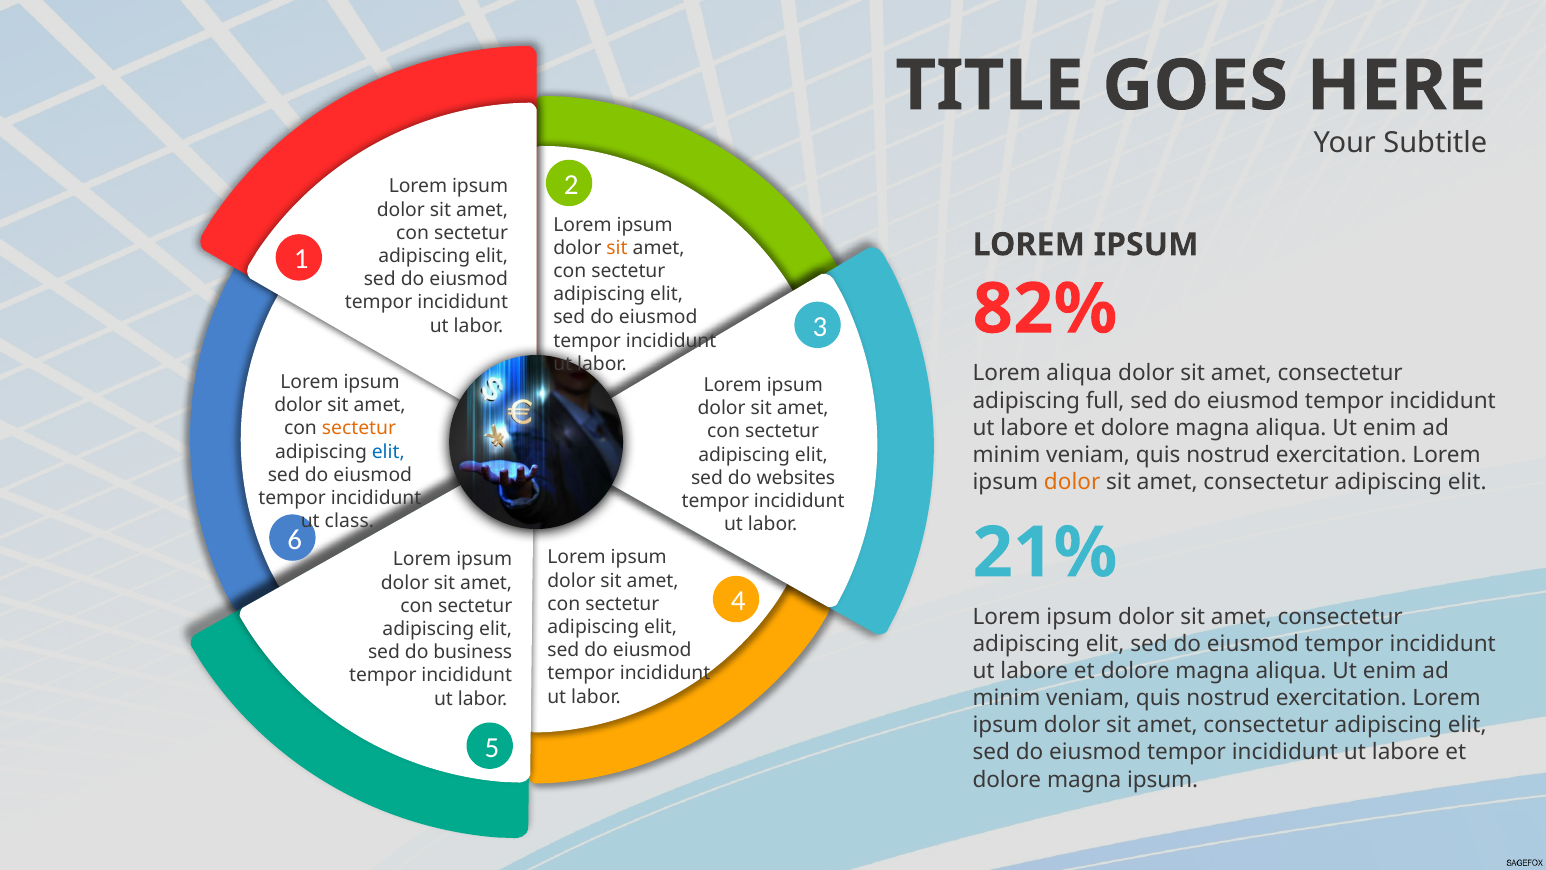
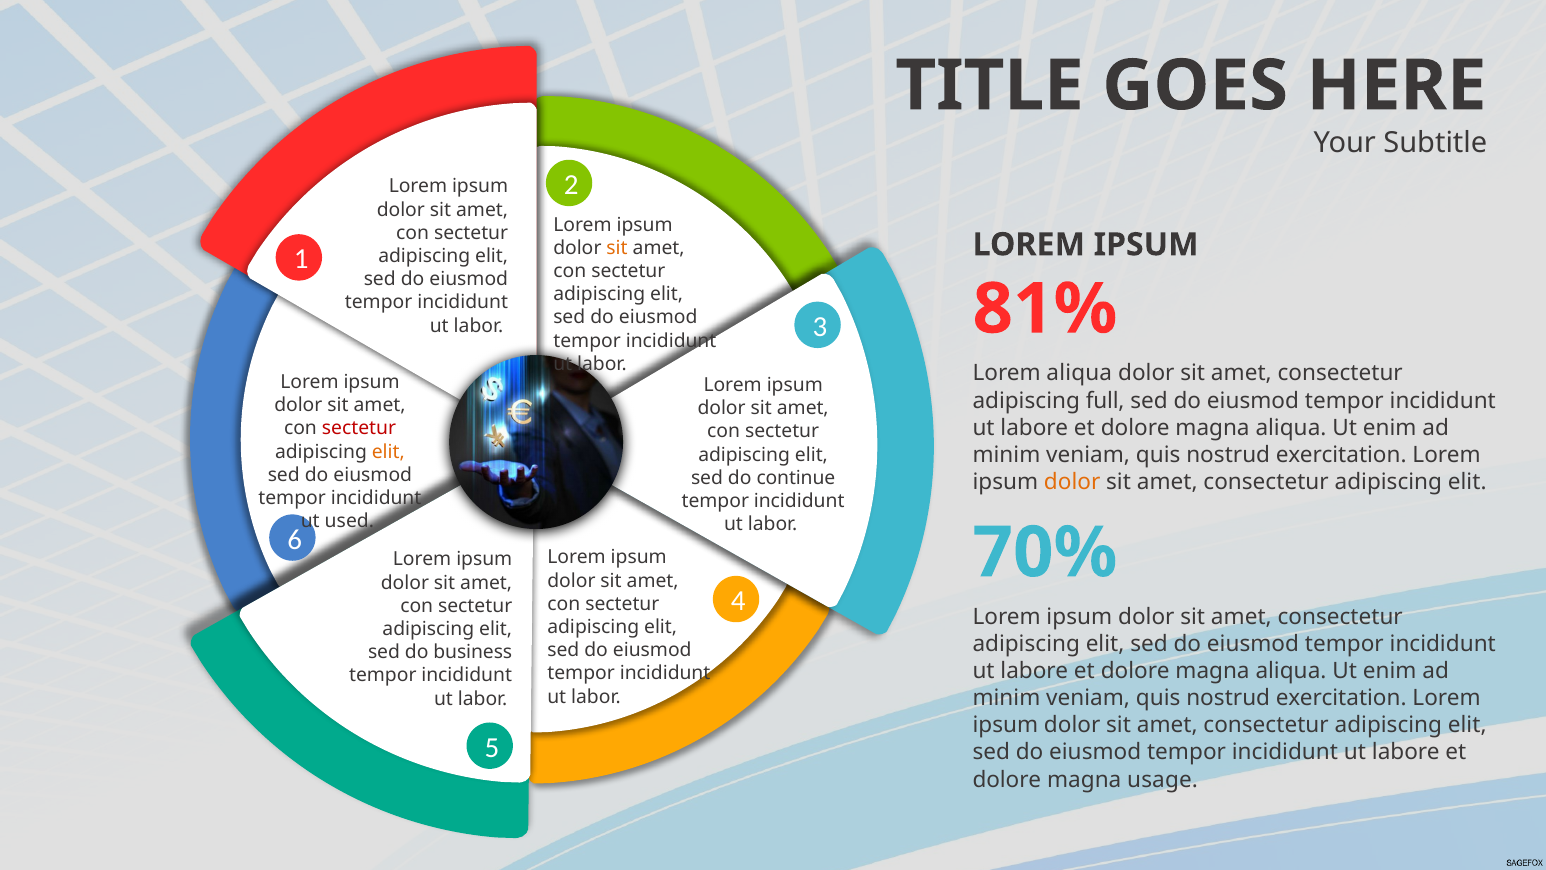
82%: 82% -> 81%
sectetur at (359, 428) colour: orange -> red
elit at (388, 451) colour: blue -> orange
websites: websites -> continue
class: class -> used
21%: 21% -> 70%
magna ipsum: ipsum -> usage
